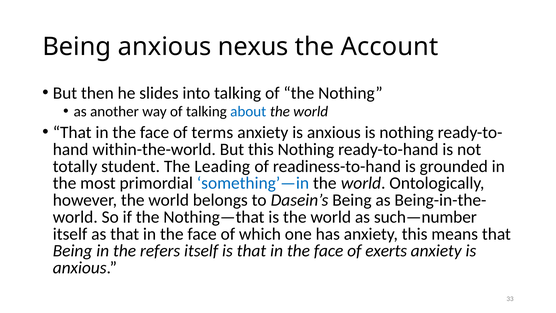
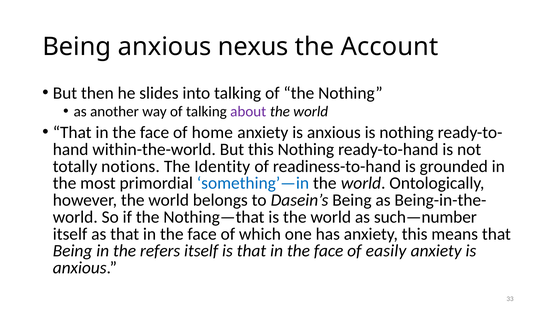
about colour: blue -> purple
terms: terms -> home
student: student -> notions
Leading: Leading -> Identity
exerts: exerts -> easily
